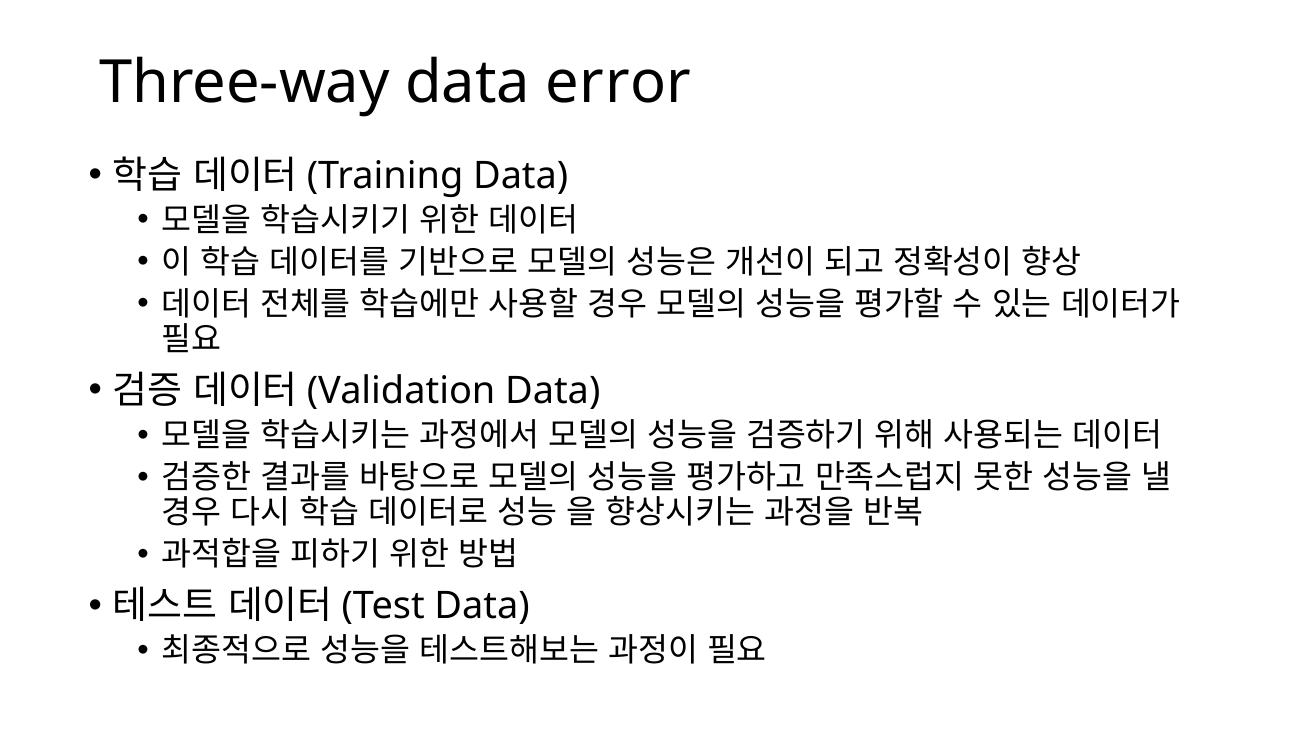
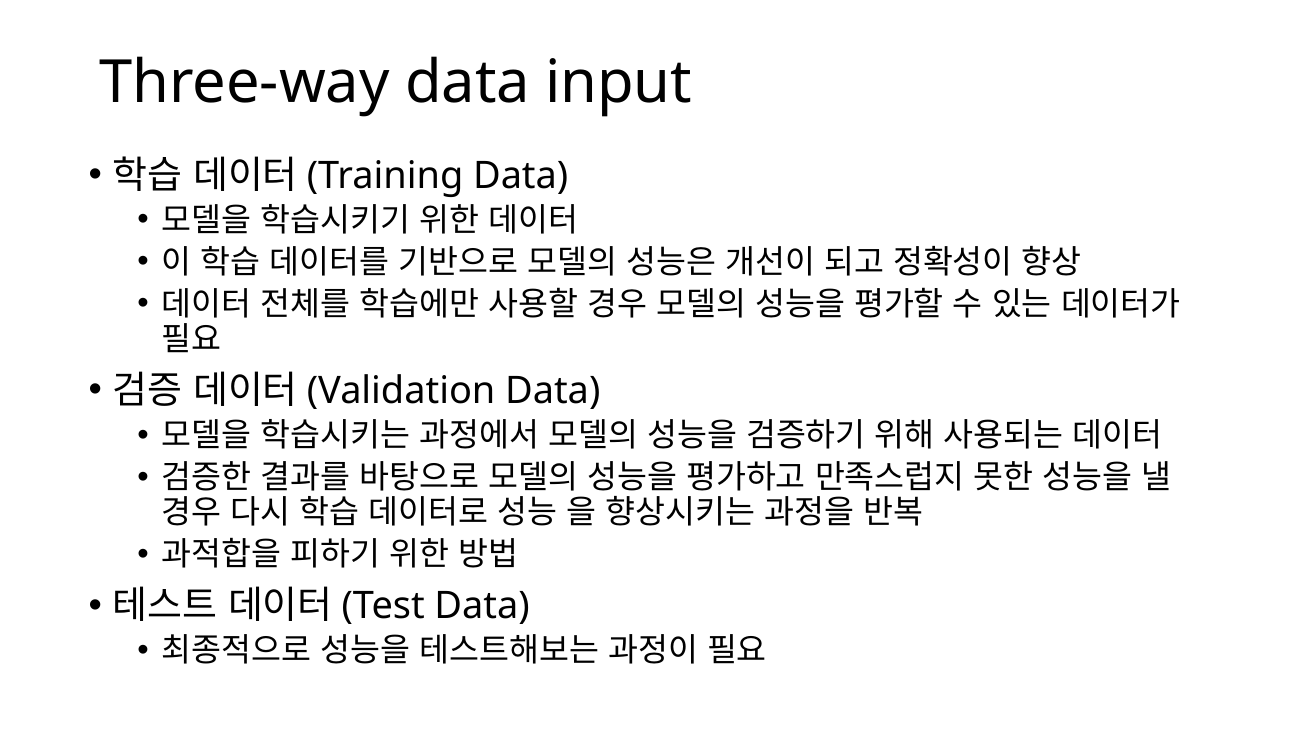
error: error -> input
